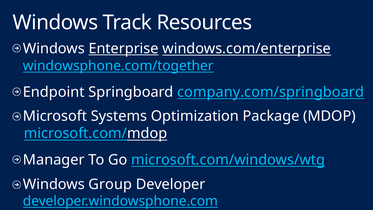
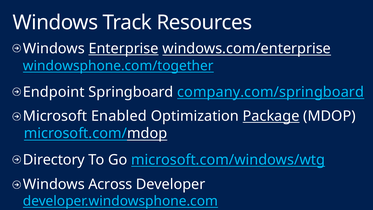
Systems: Systems -> Enabled
Package underline: none -> present
Manager: Manager -> Directory
Group: Group -> Across
